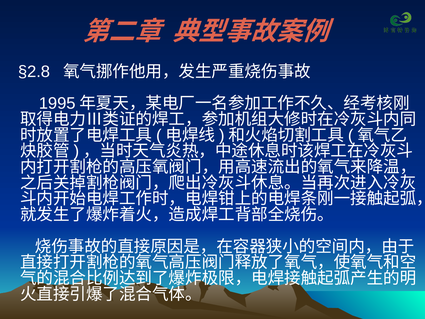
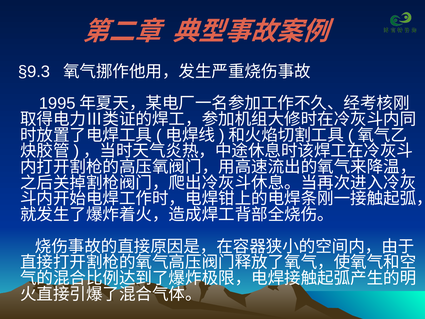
§2.8: §2.8 -> §9.3
